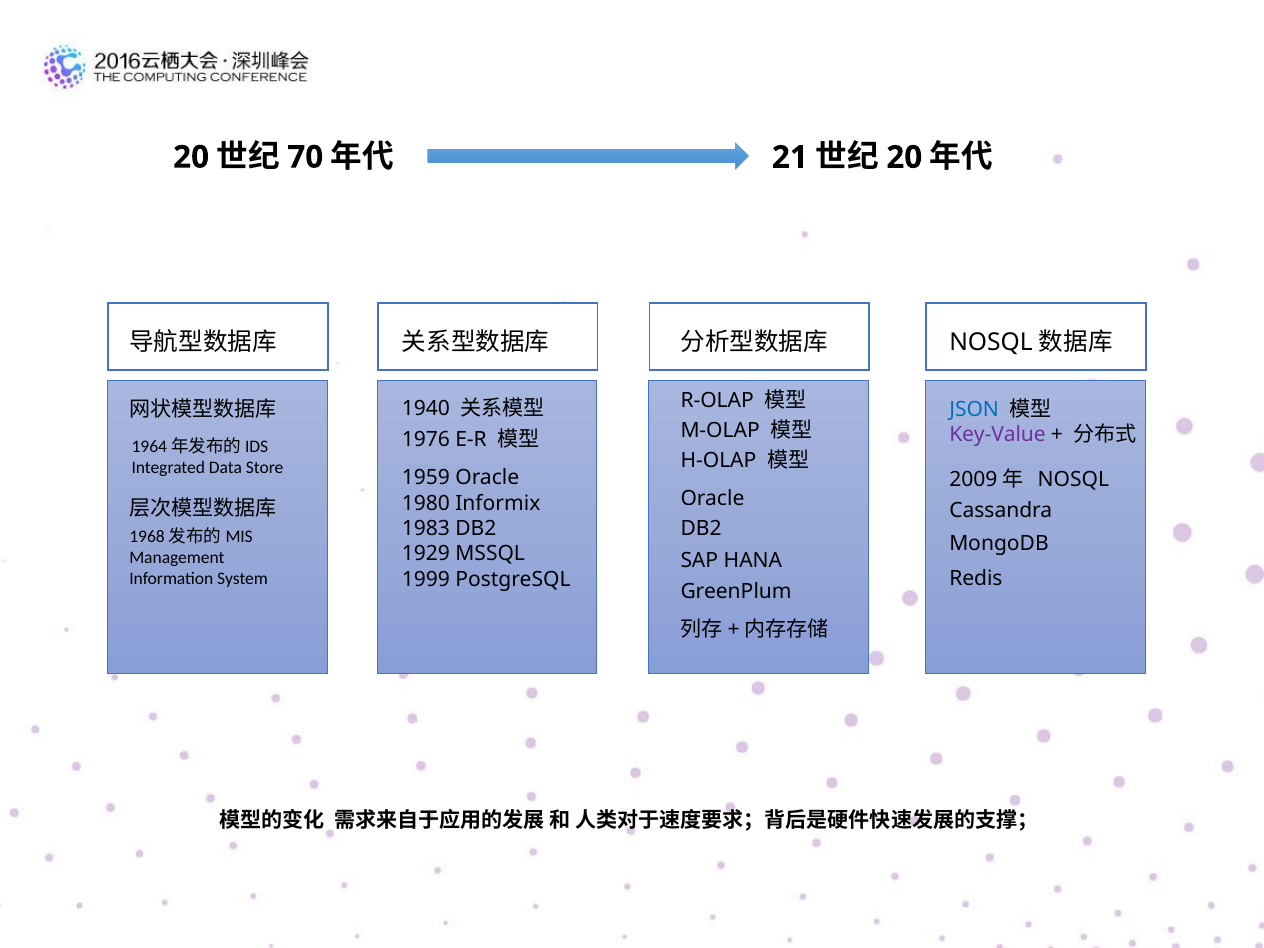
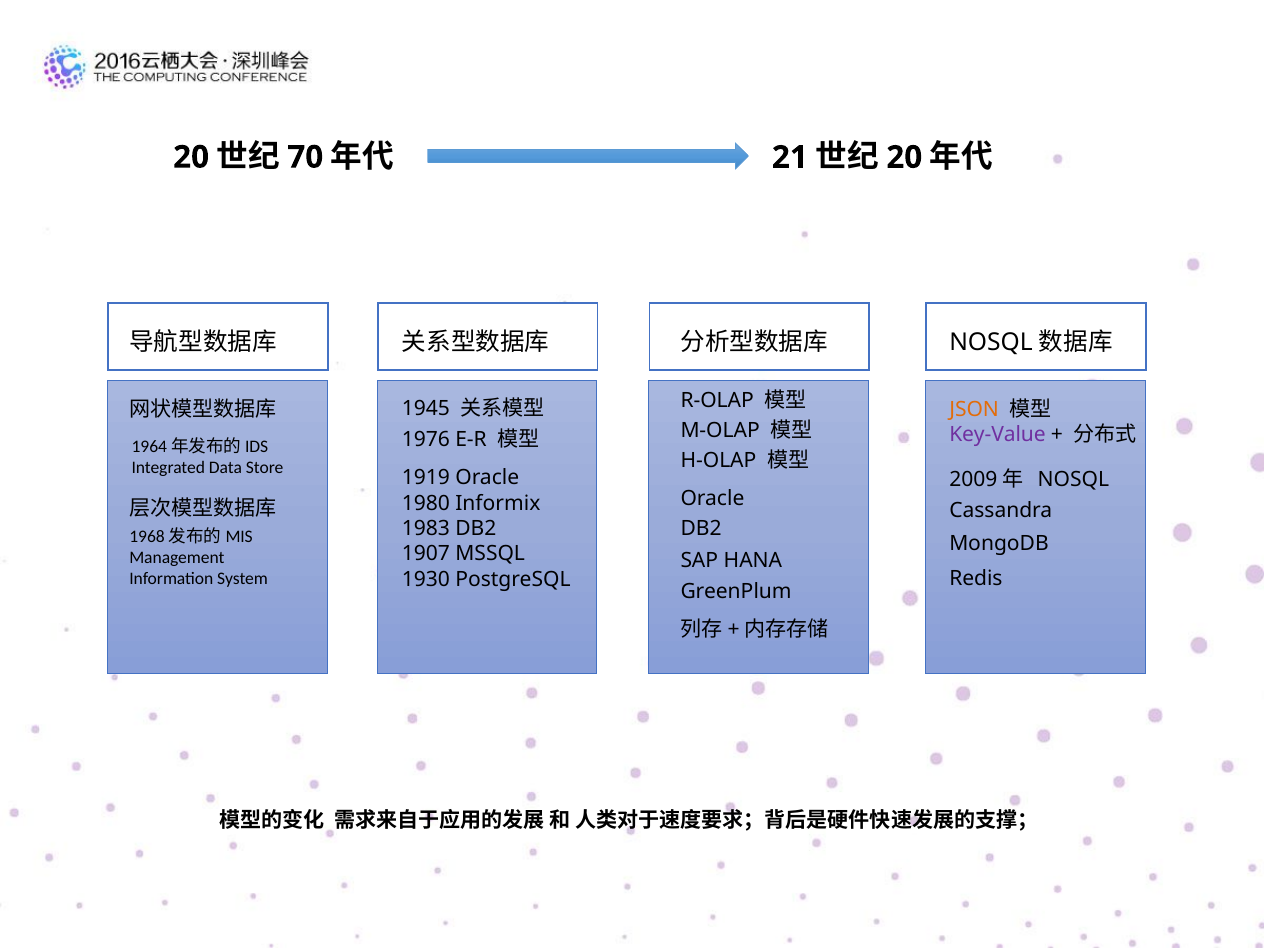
1940: 1940 -> 1945
JSON colour: blue -> orange
1959: 1959 -> 1919
1929: 1929 -> 1907
1999: 1999 -> 1930
